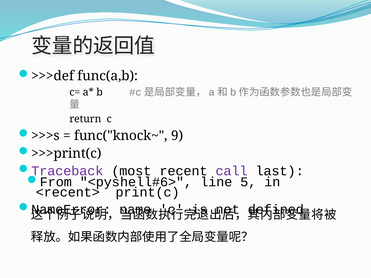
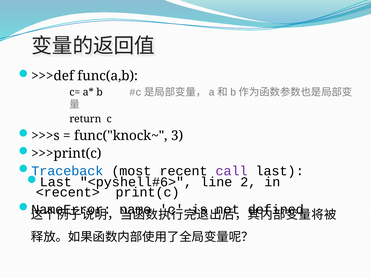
9: 9 -> 3
Traceback colour: purple -> blue
From at (56, 182): From -> Last
5: 5 -> 2
